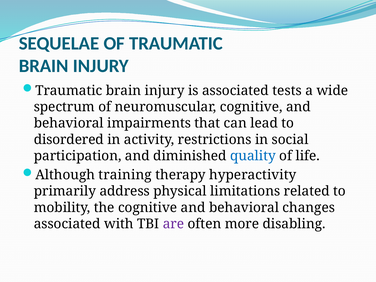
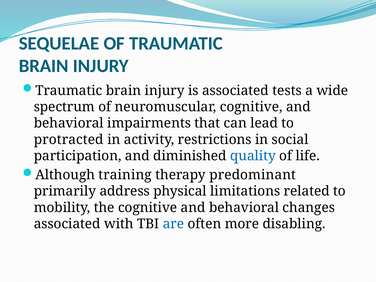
disordered: disordered -> protracted
hyperactivity: hyperactivity -> predominant
are colour: purple -> blue
